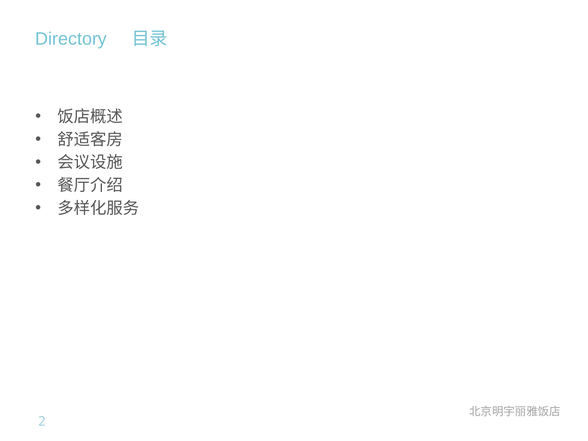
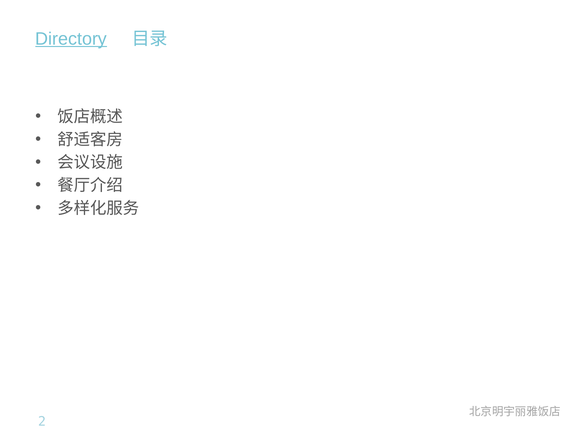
Directory underline: none -> present
